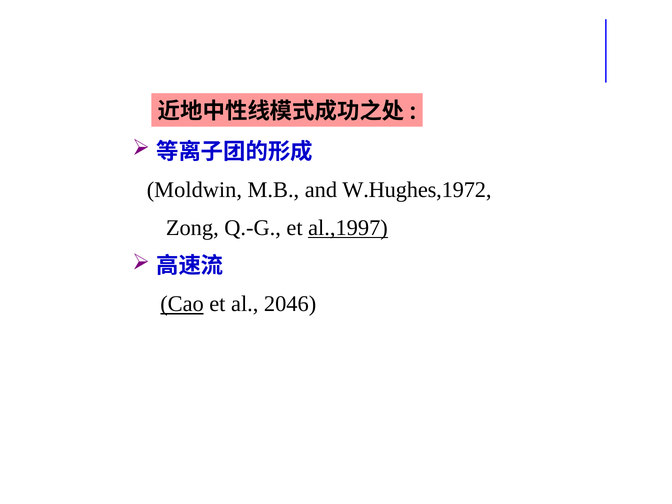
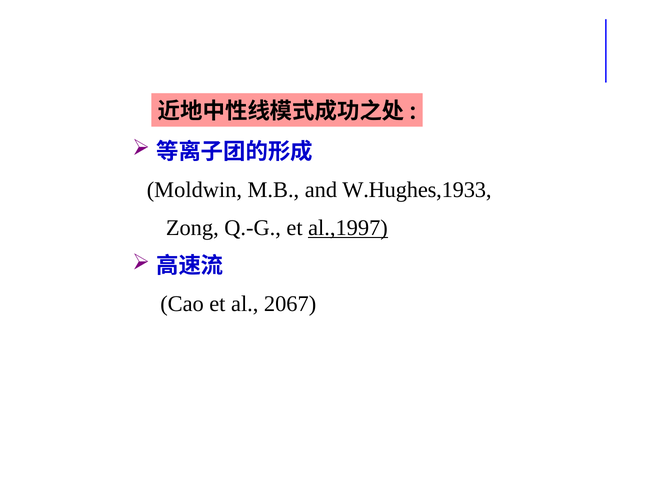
W.Hughes,1972: W.Hughes,1972 -> W.Hughes,1933
Cao underline: present -> none
2046: 2046 -> 2067
